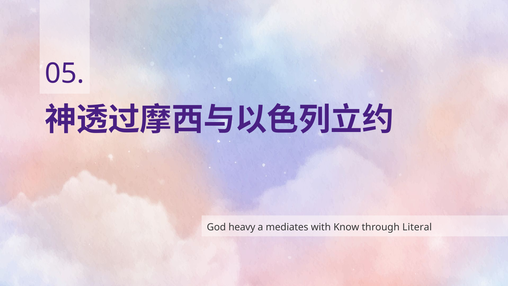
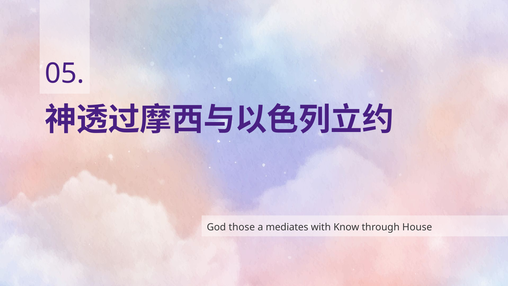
heavy: heavy -> those
Literal: Literal -> House
